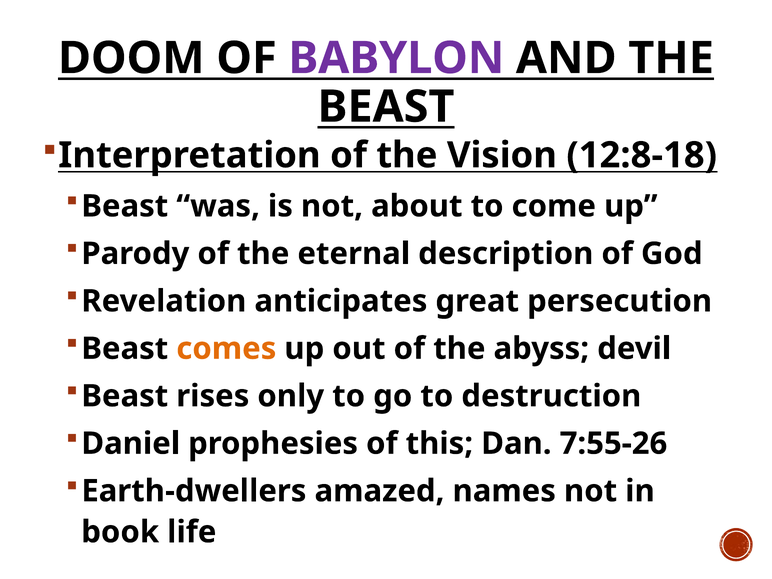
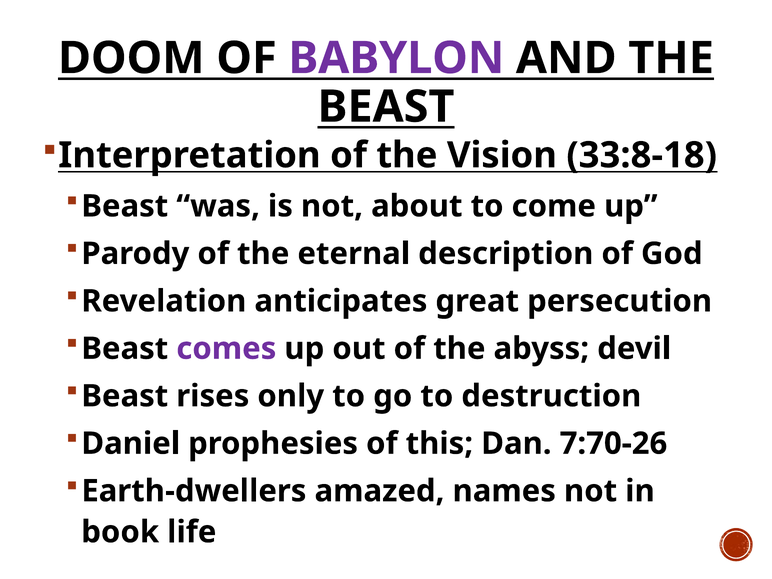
12:8-18: 12:8-18 -> 33:8-18
comes colour: orange -> purple
7:55-26: 7:55-26 -> 7:70-26
